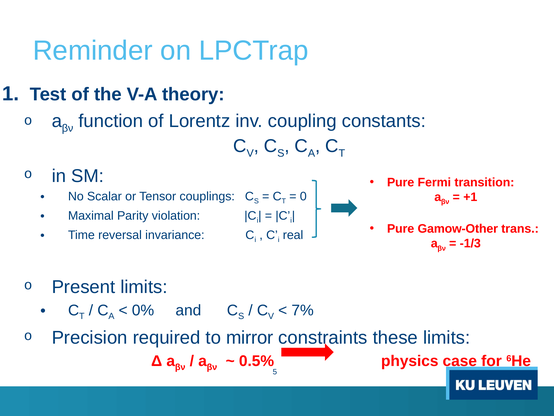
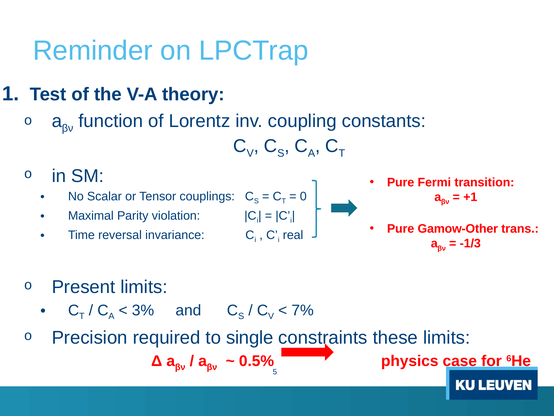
0%: 0% -> 3%
mirror: mirror -> single
